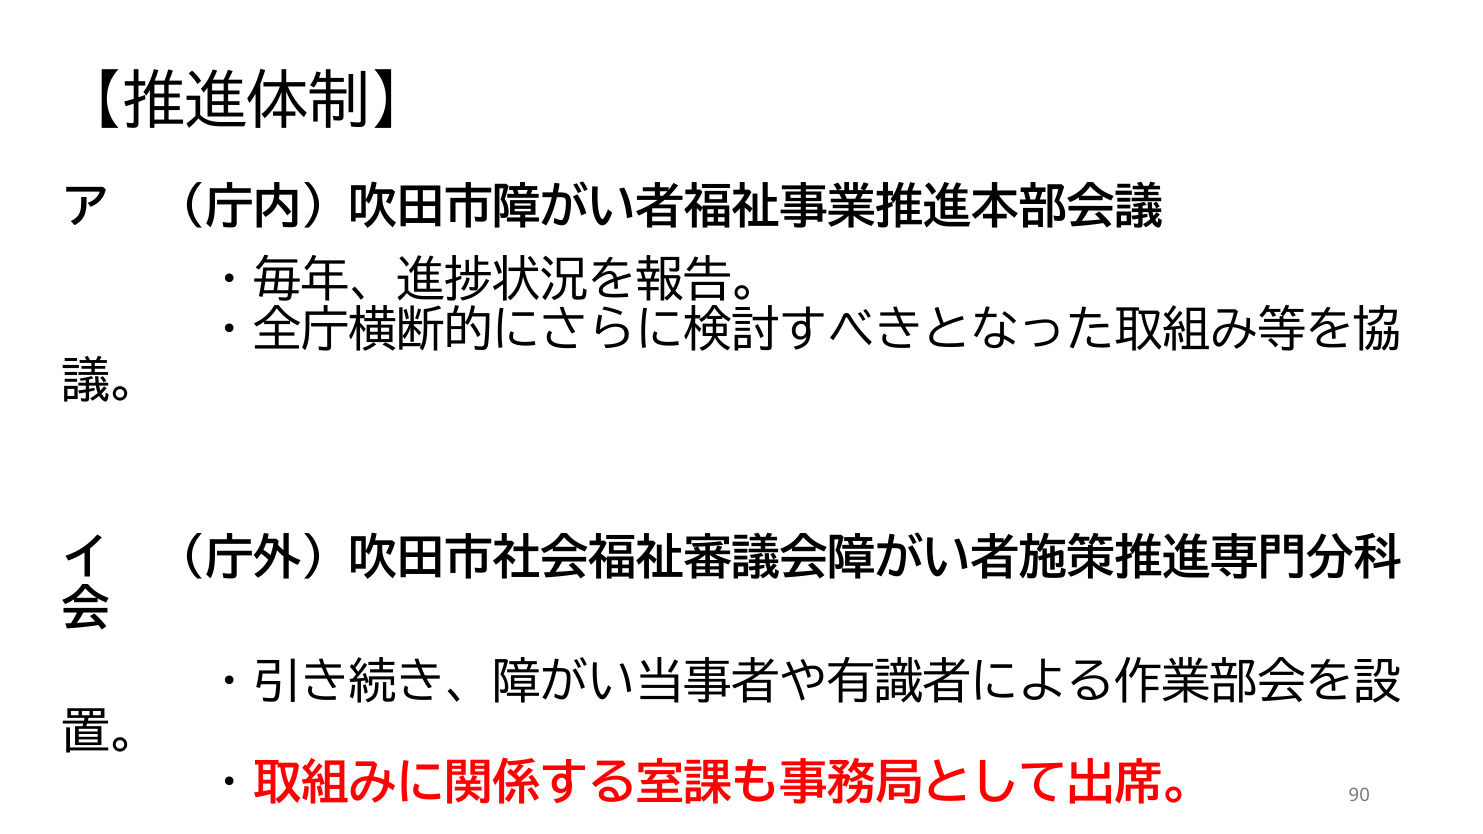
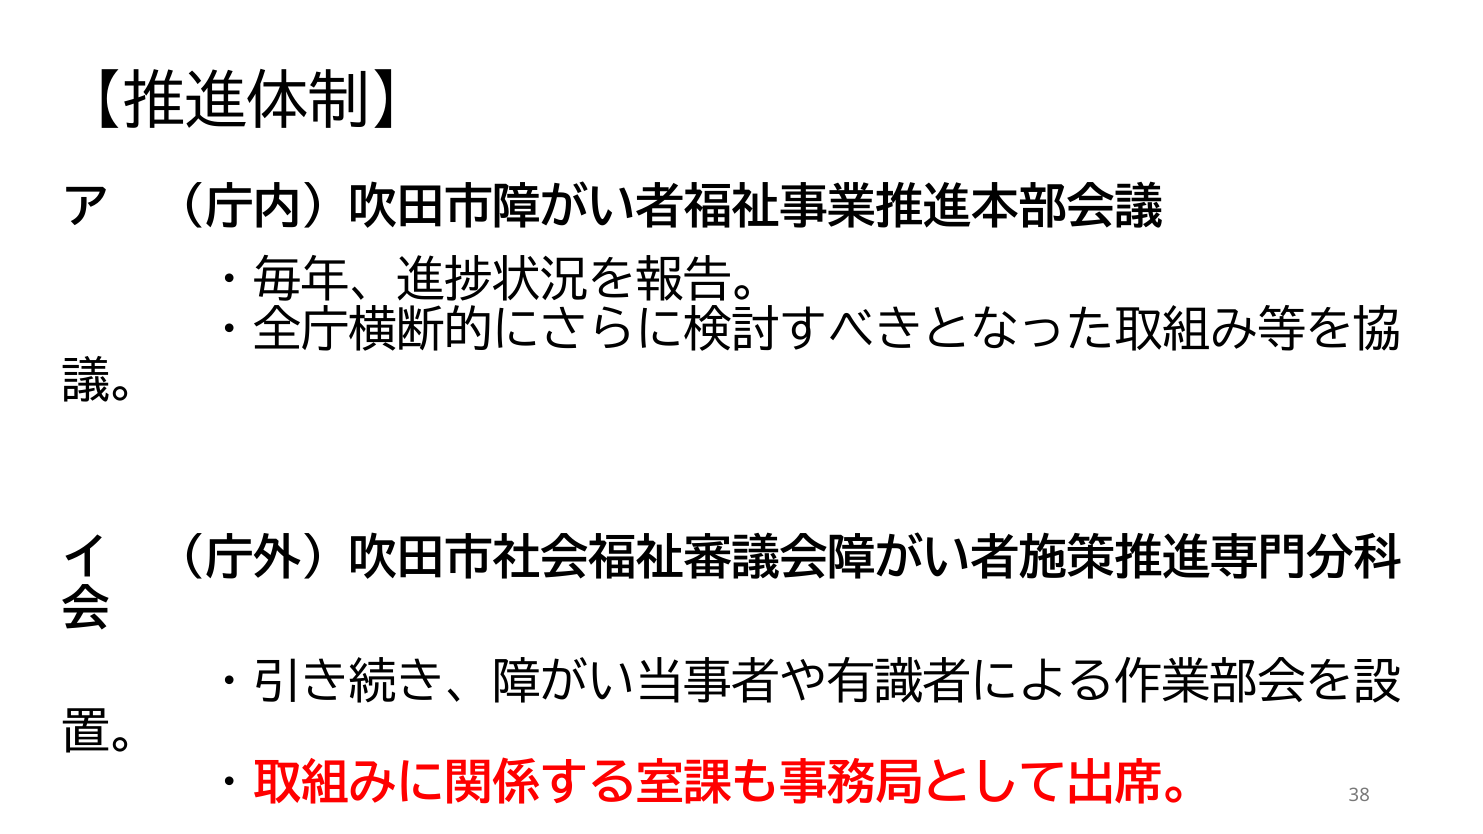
90: 90 -> 38
